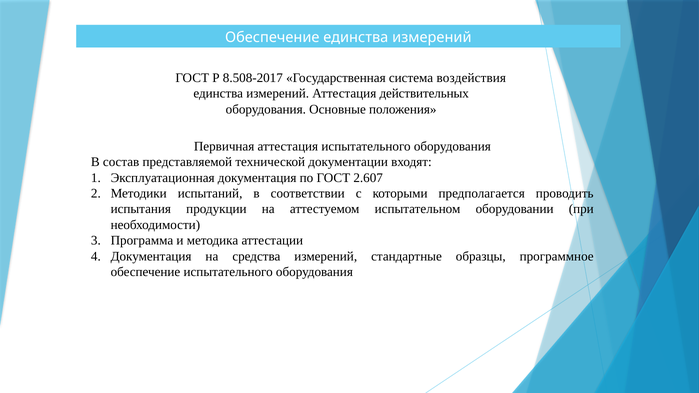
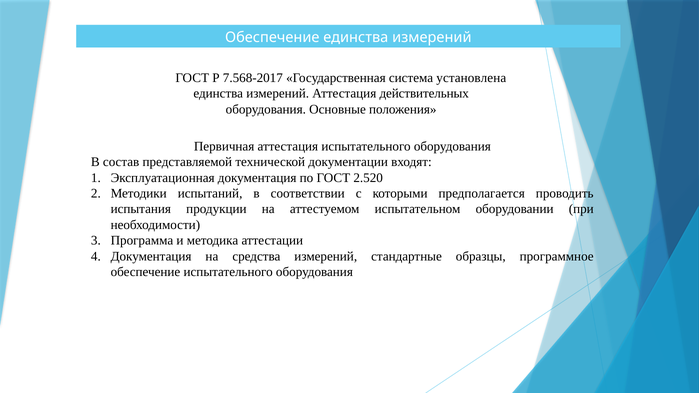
8.508-2017: 8.508-2017 -> 7.568-2017
воздействия: воздействия -> установлена
2.607: 2.607 -> 2.520
